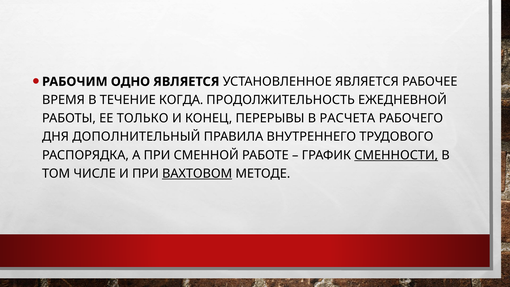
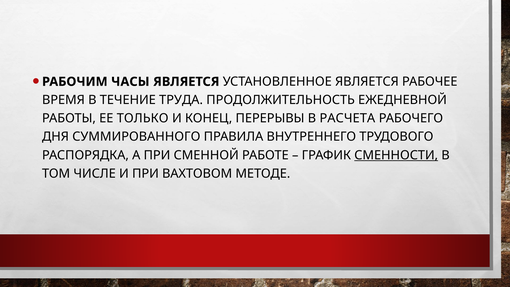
ОДНО: ОДНО -> ЧАСЫ
КОГДА: КОГДА -> ТРУДА
ДОПОЛНИТЕЛЬНЫЙ: ДОПОЛНИТЕЛЬНЫЙ -> СУММИРОВАННОГО
ВАХТОВОМ underline: present -> none
